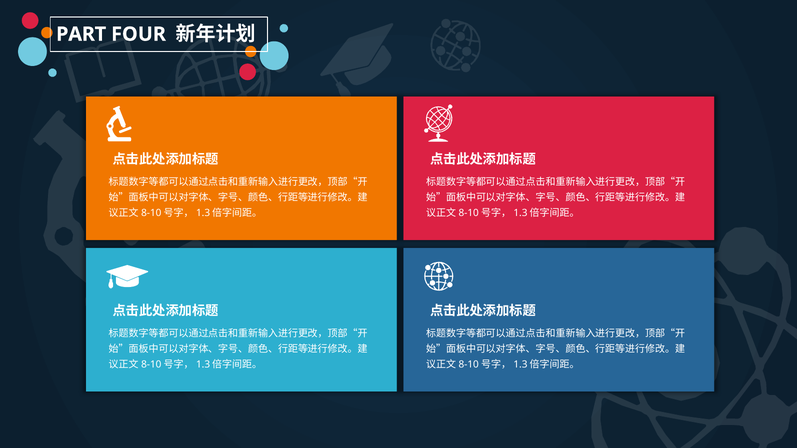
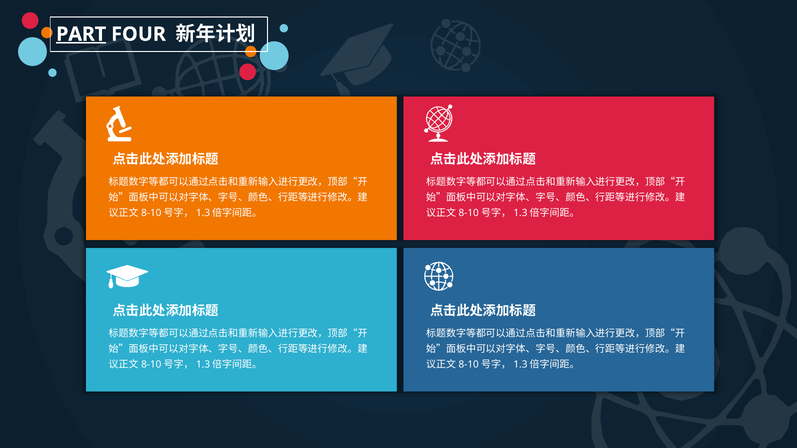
PART underline: none -> present
